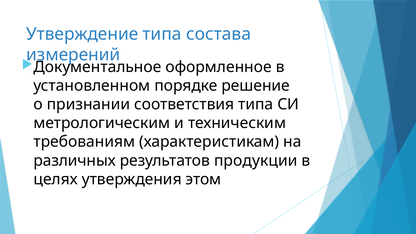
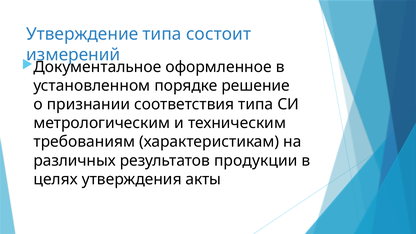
состава: состава -> состоит
этом: этом -> акты
